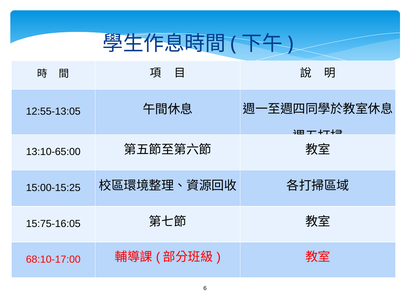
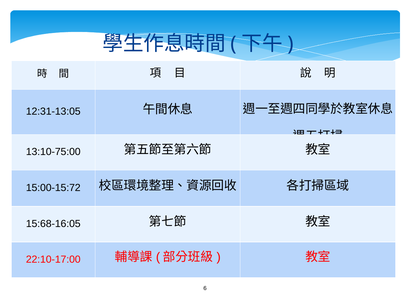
12:55-13:05: 12:55-13:05 -> 12:31-13:05
13:10-65:00: 13:10-65:00 -> 13:10-75:00
15:00-15:25: 15:00-15:25 -> 15:00-15:72
15:75-16:05: 15:75-16:05 -> 15:68-16:05
68:10-17:00: 68:10-17:00 -> 22:10-17:00
